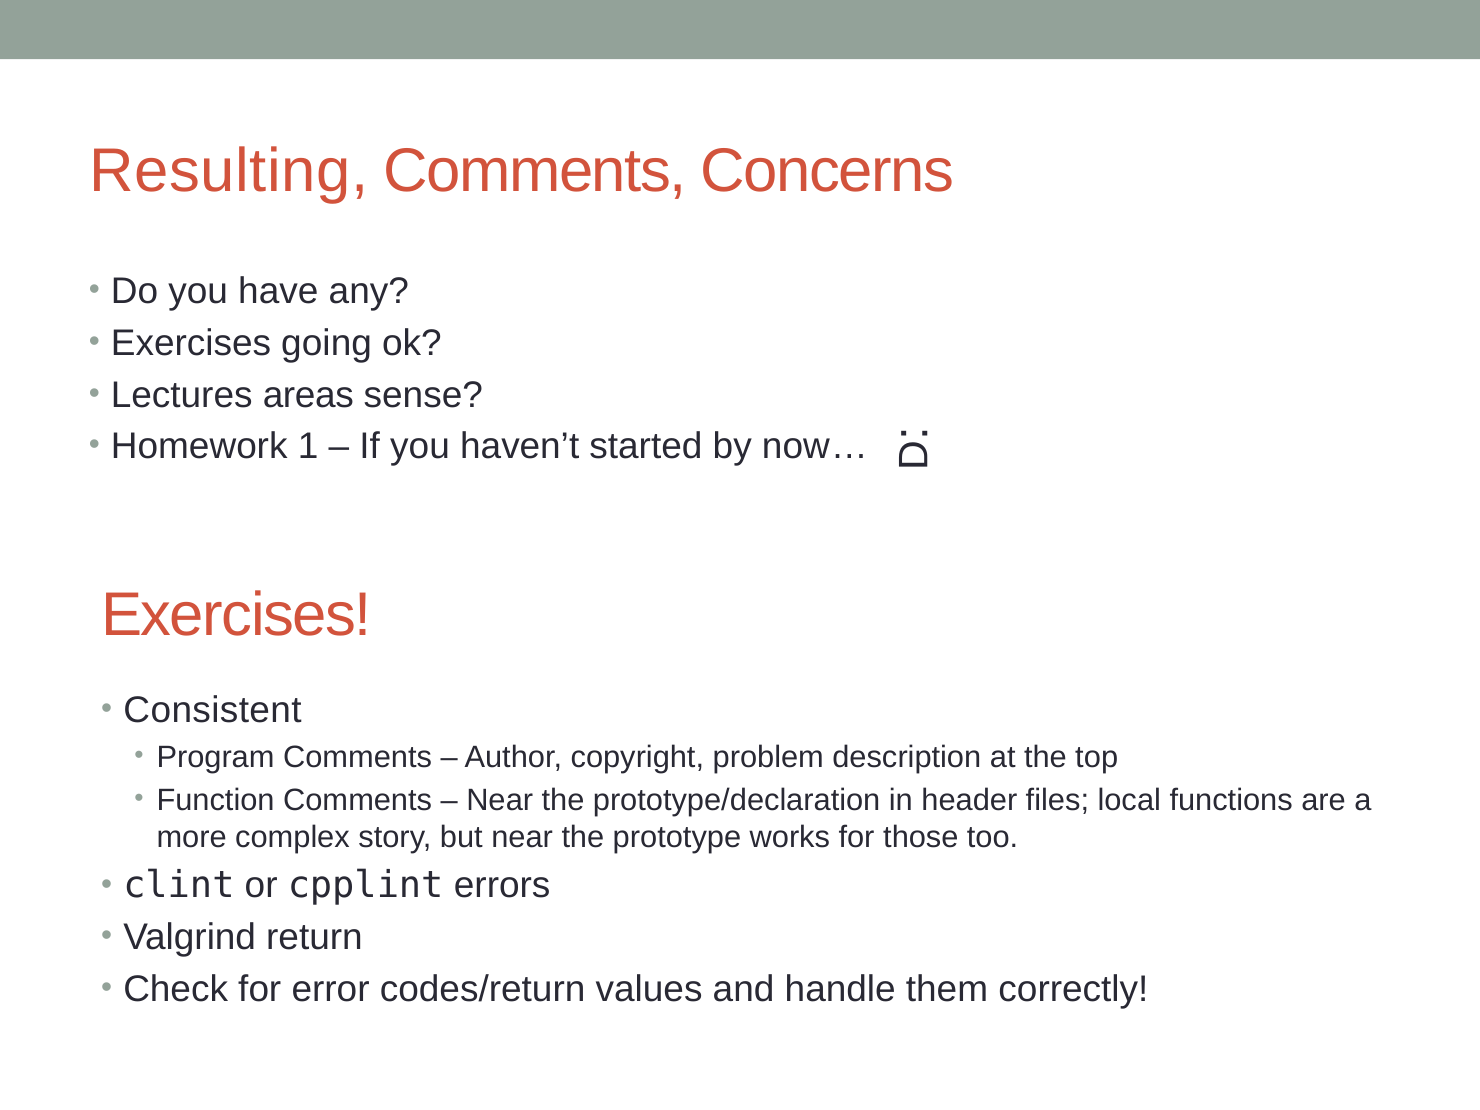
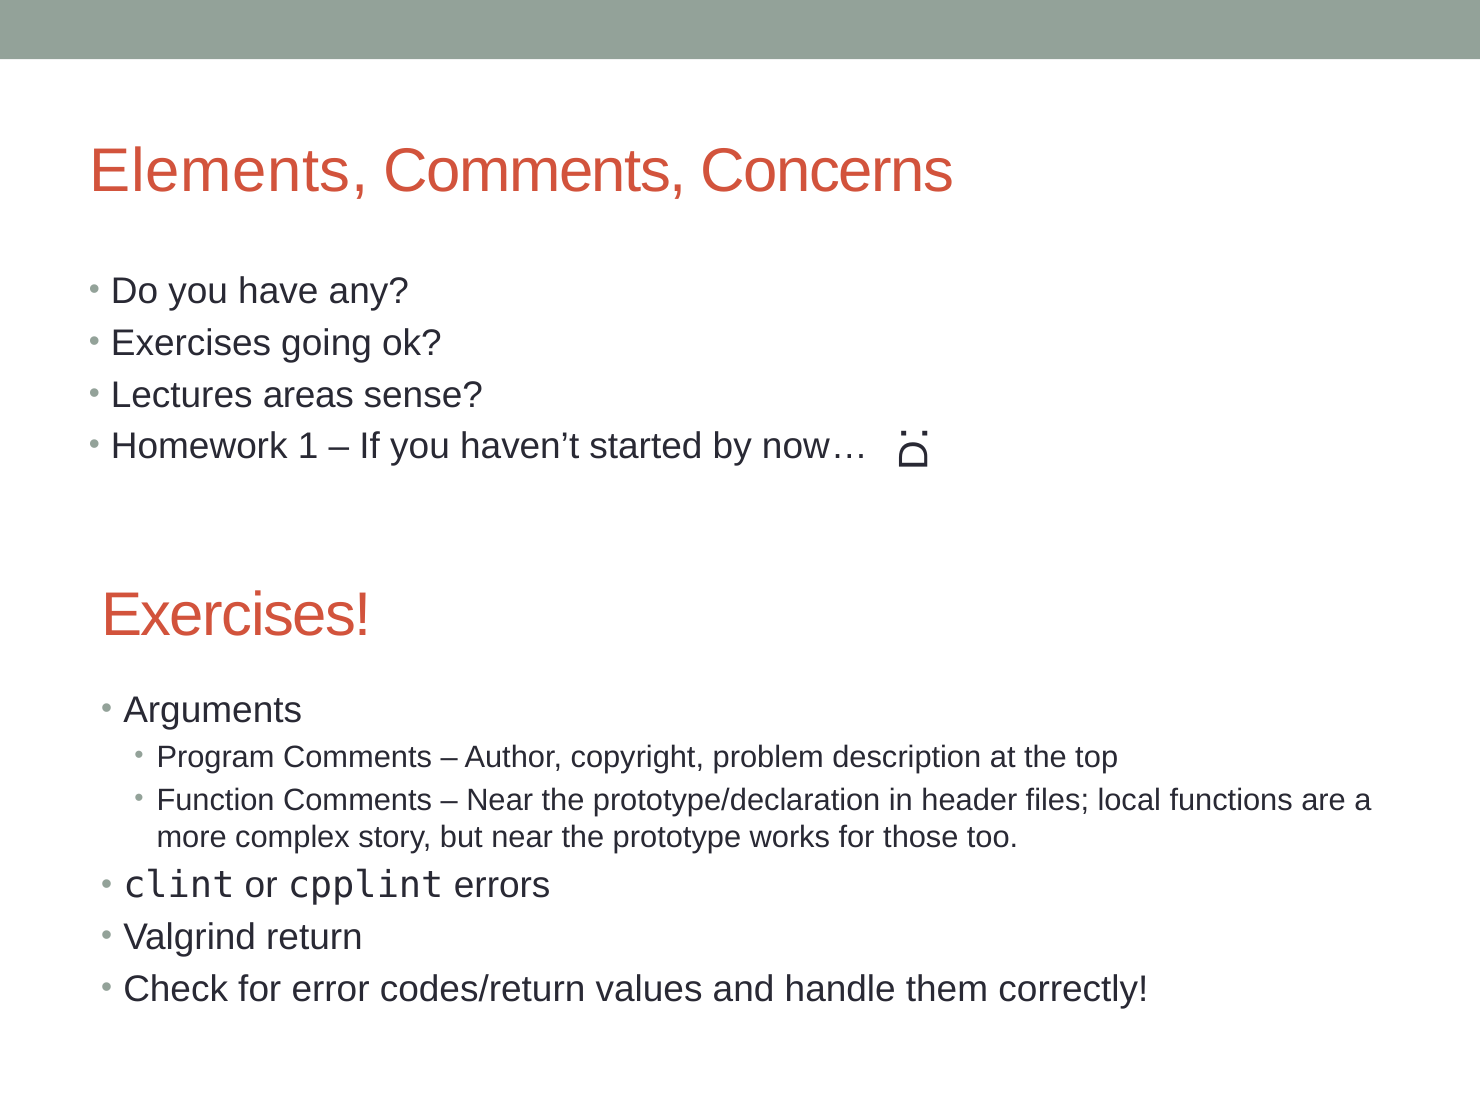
Resulting: Resulting -> Elements
Consistent: Consistent -> Arguments
